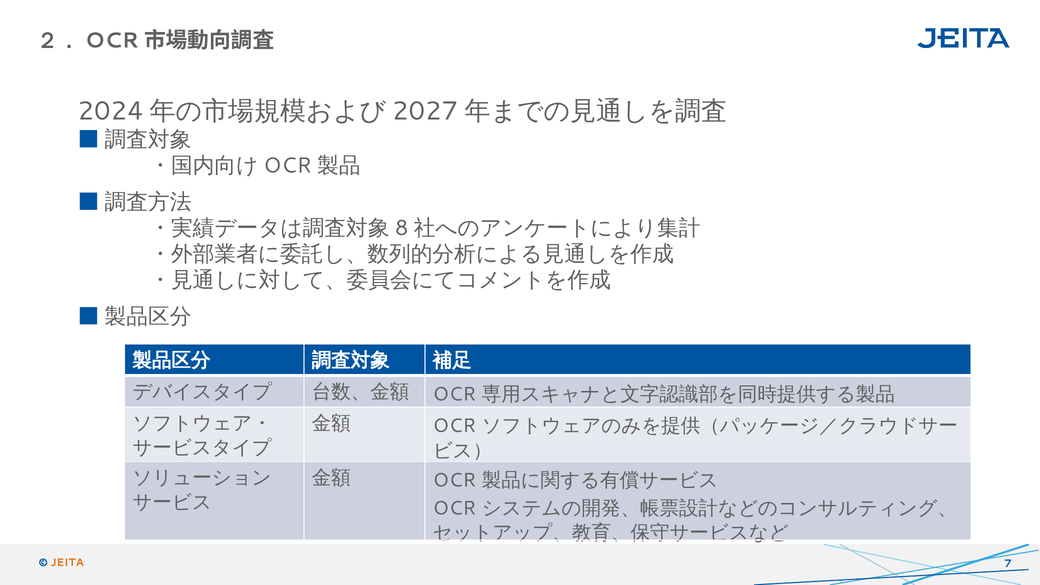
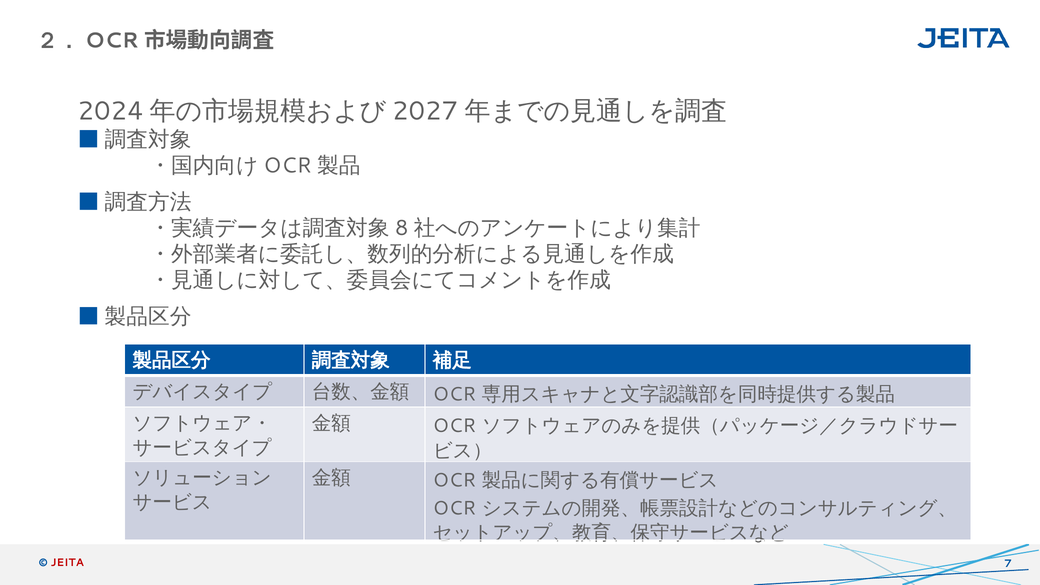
JEITA colour: orange -> red
